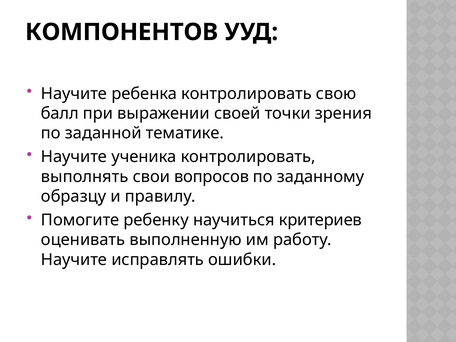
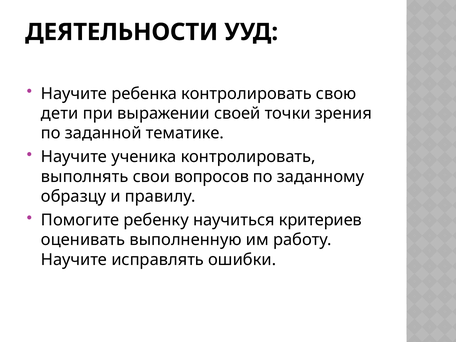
КОМПОНЕНТОВ: КОМПОНЕНТОВ -> ДЕЯТЕЛЬНОСТИ
балл: балл -> дети
